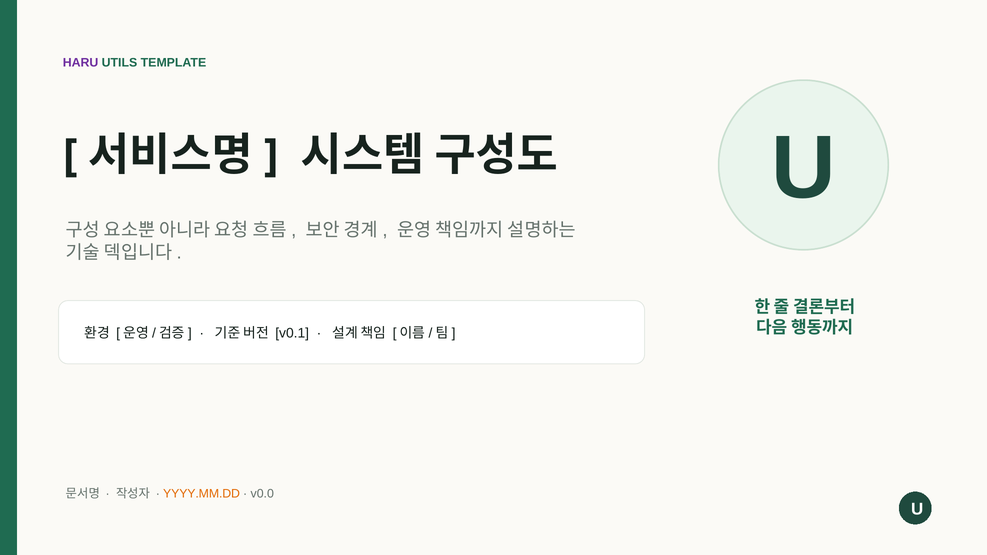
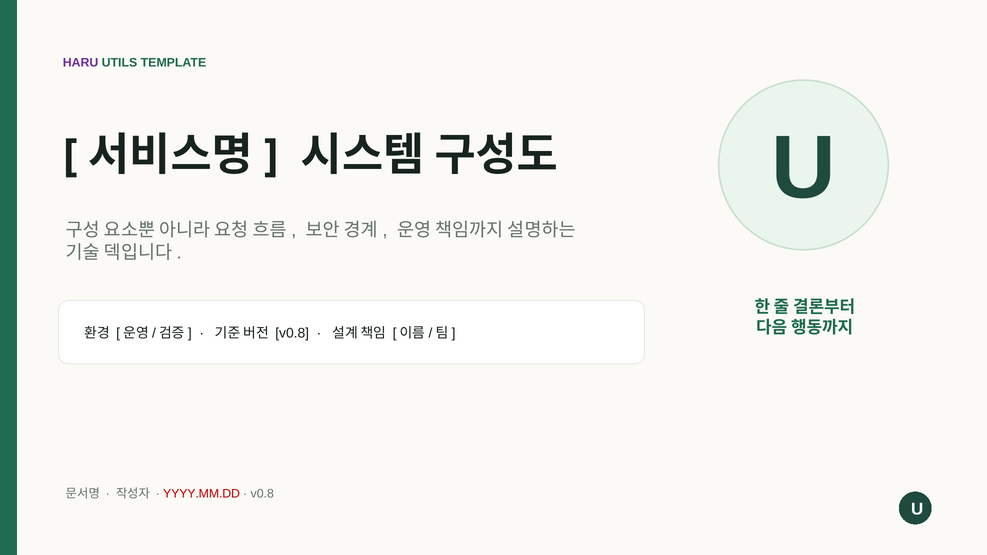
v0.1 at (292, 333): v0.1 -> v0.8
YYYY.MM.DD colour: orange -> red
v0.0 at (262, 494): v0.0 -> v0.8
